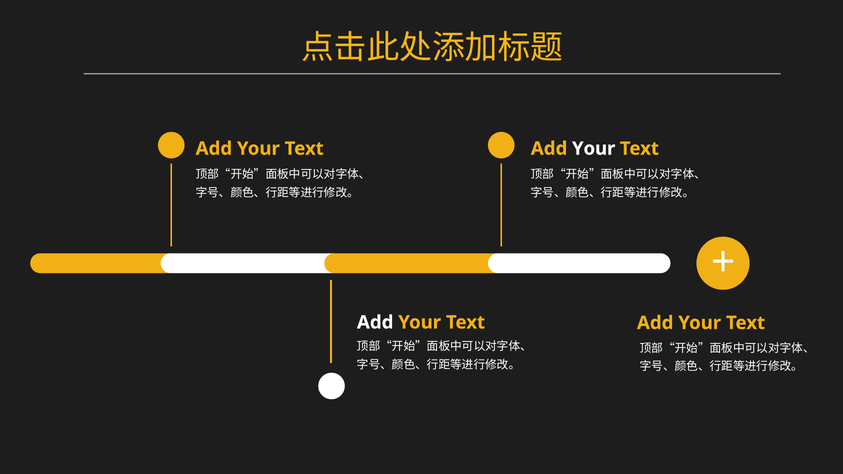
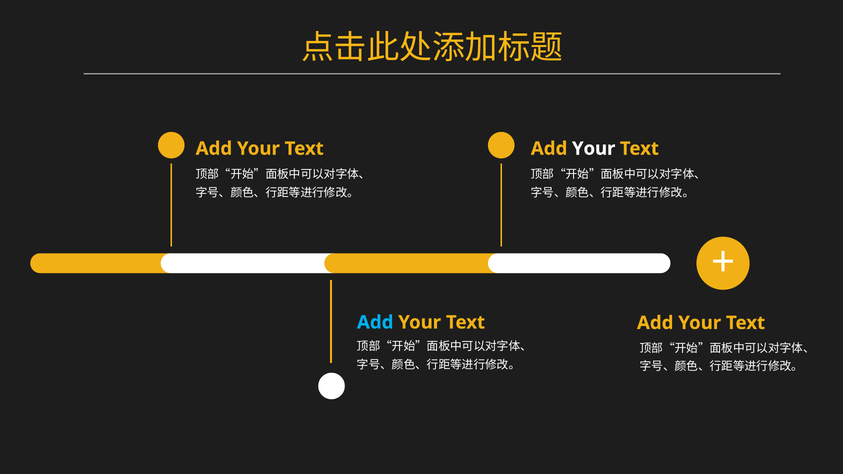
Add at (375, 323) colour: white -> light blue
